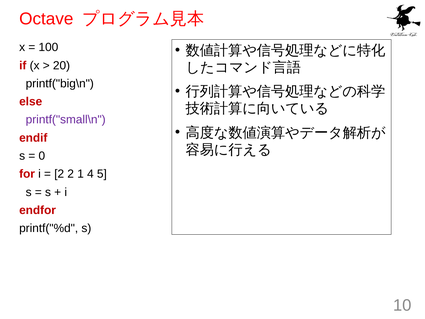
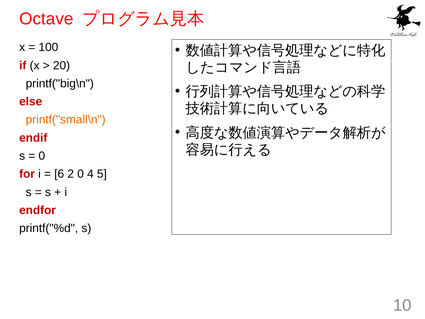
printf("small\n colour: purple -> orange
2 at (59, 174): 2 -> 6
2 1: 1 -> 0
